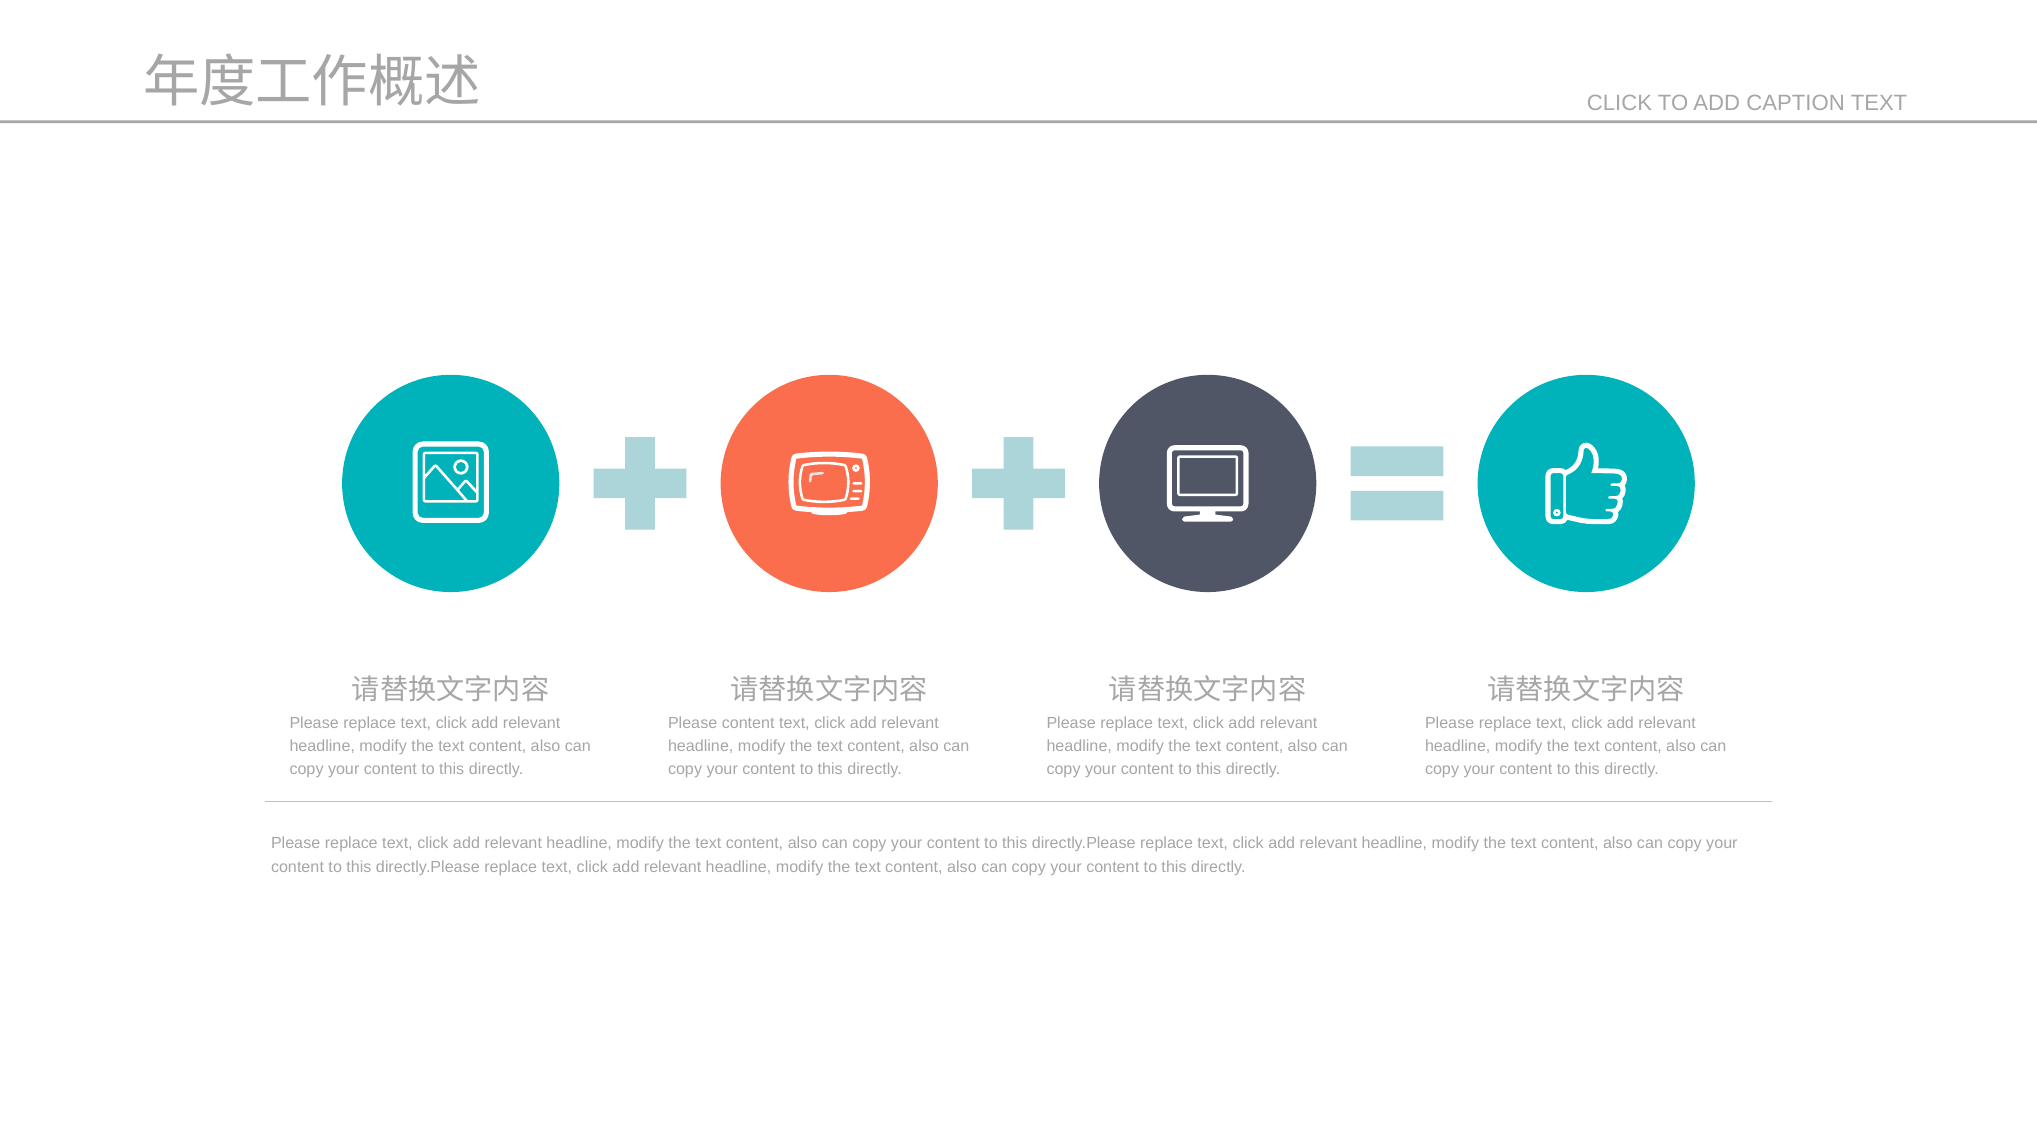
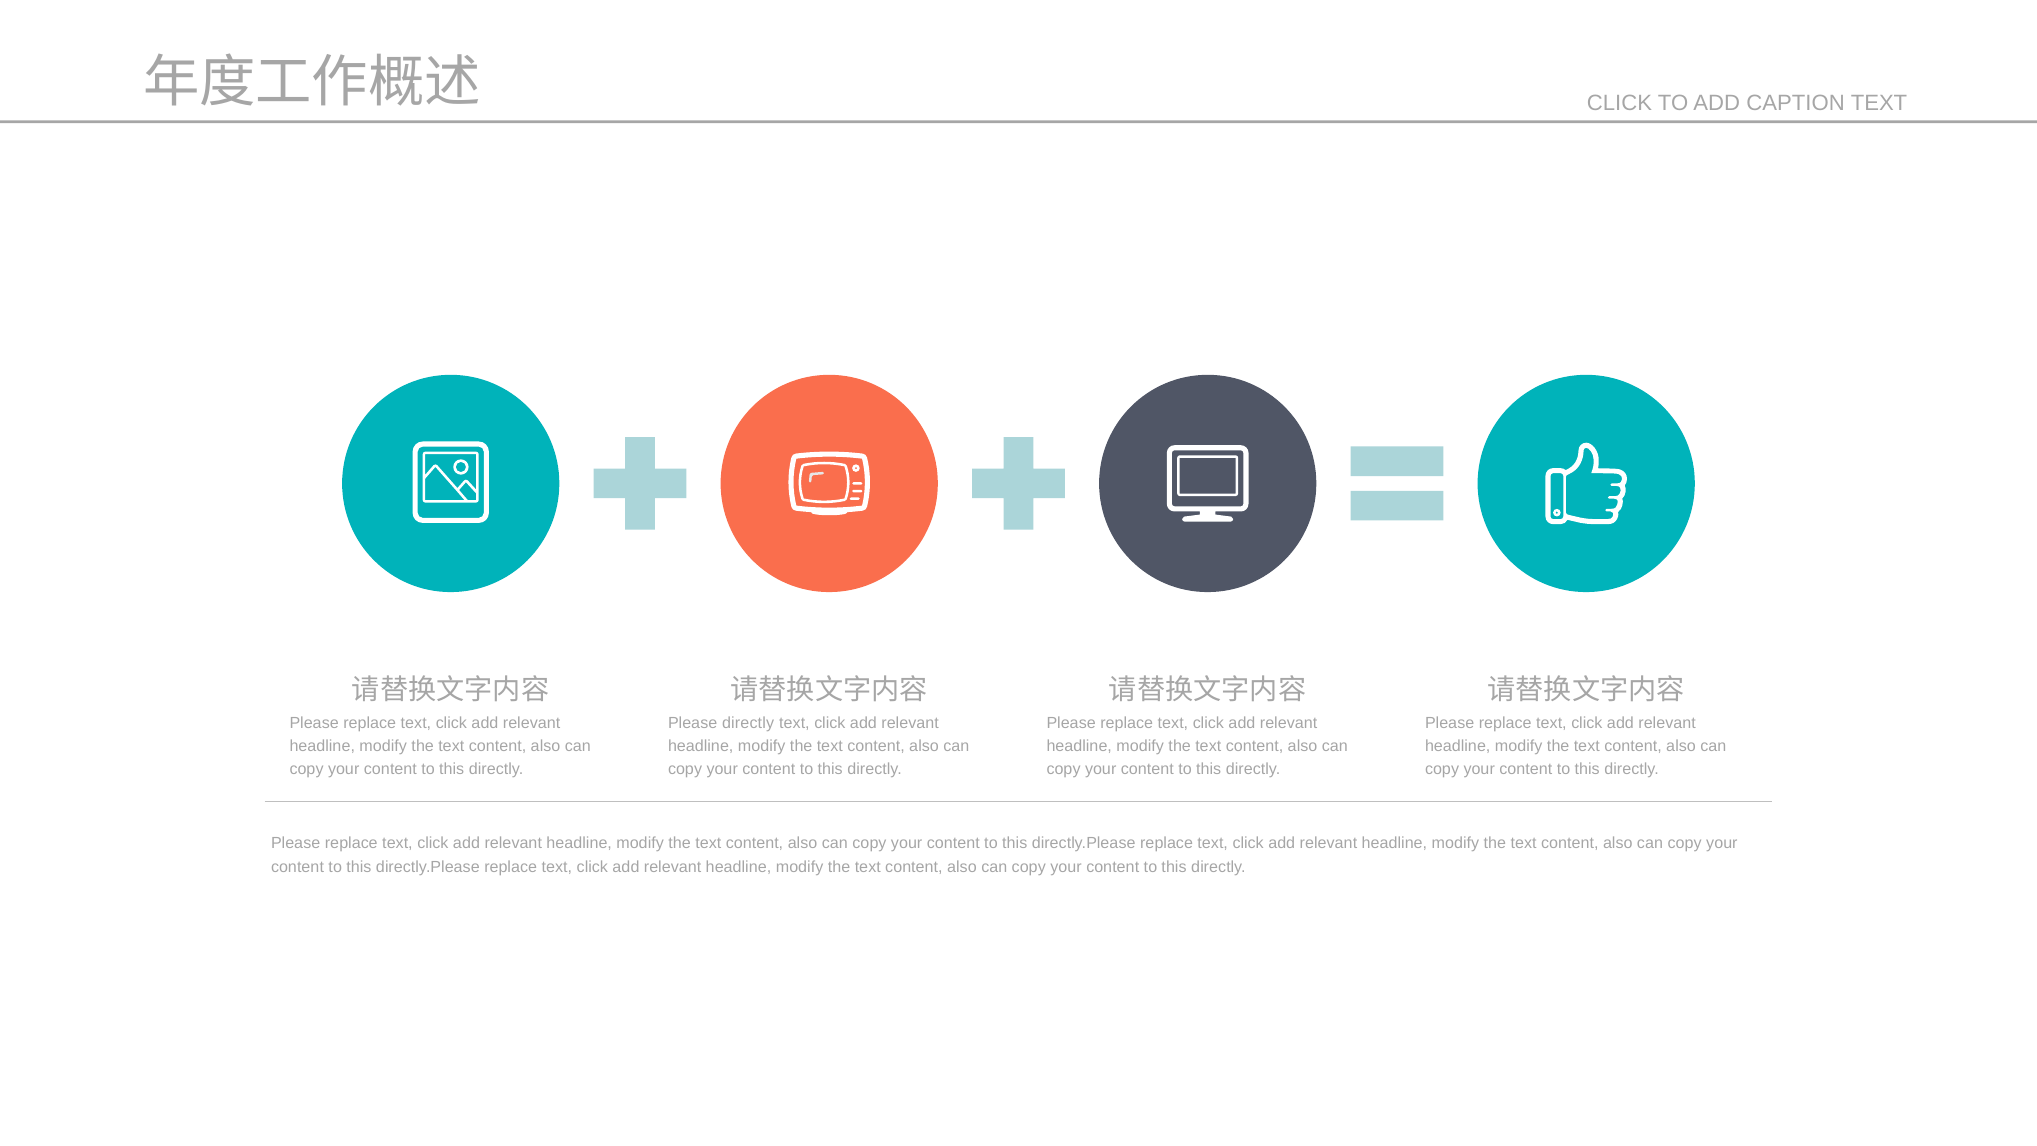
Please content: content -> directly
